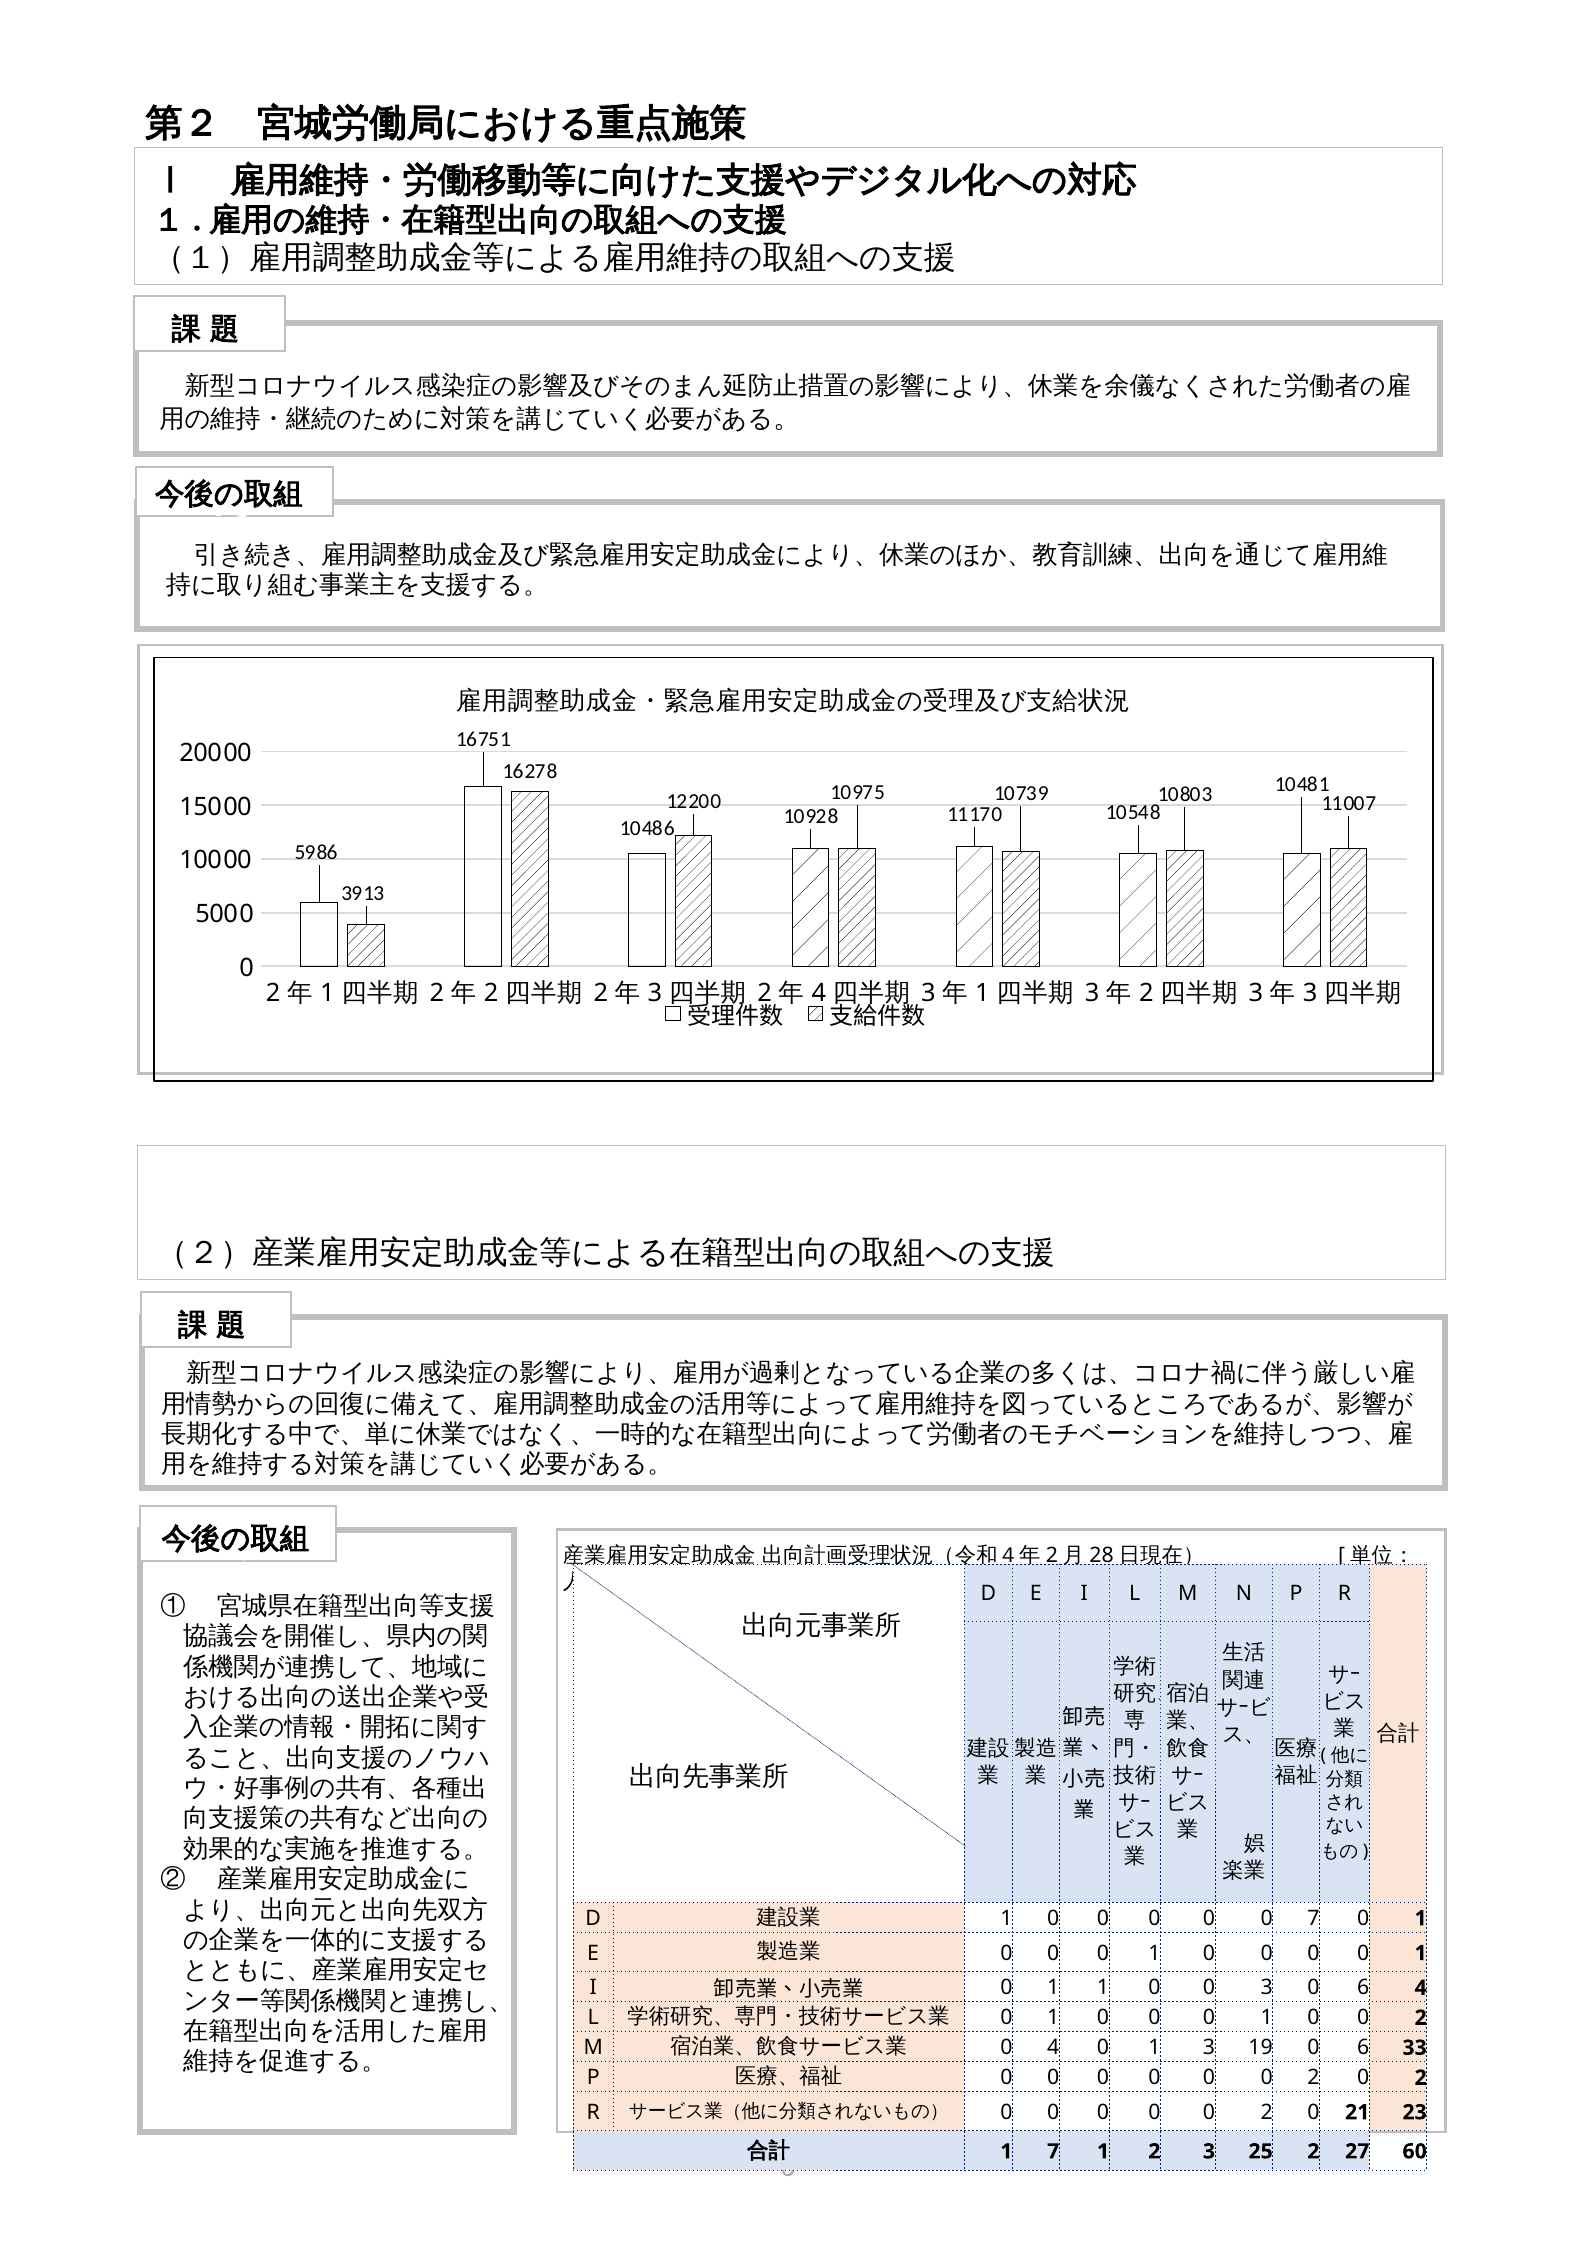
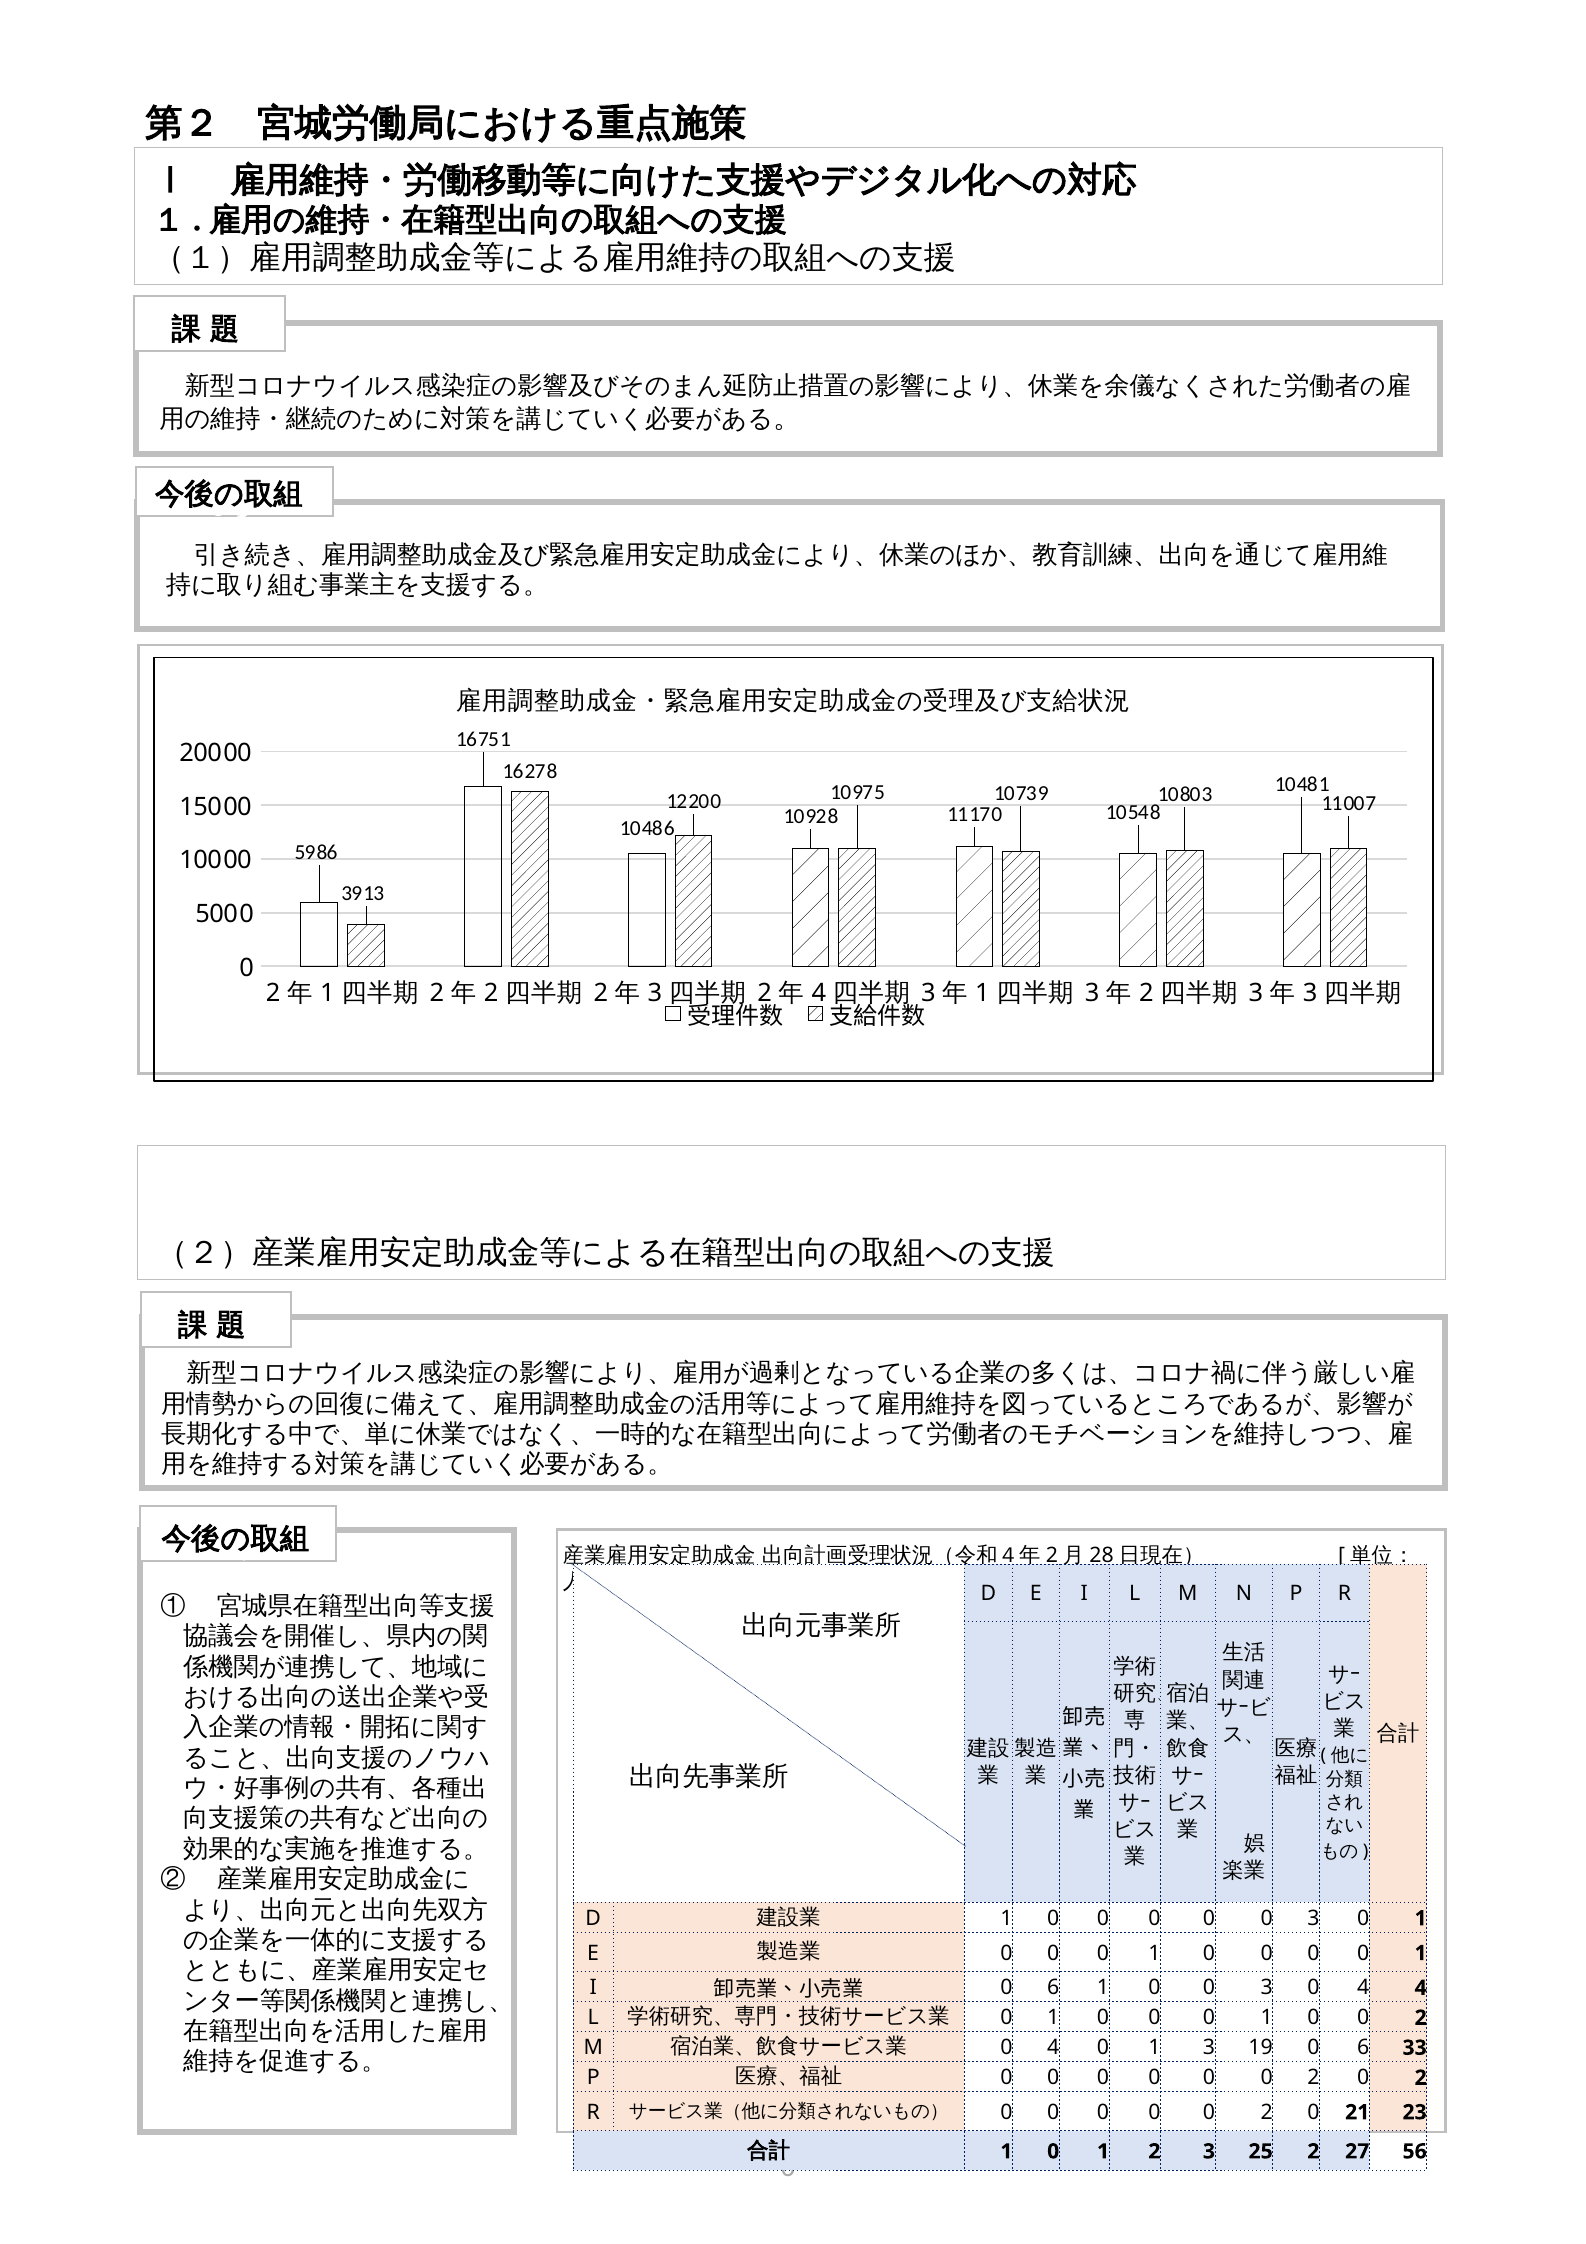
0 0 0 7: 7 -> 3
1 at (1053, 1987): 1 -> 6
3 0 6: 6 -> 4
7 at (1053, 2151): 7 -> 0
60: 60 -> 56
